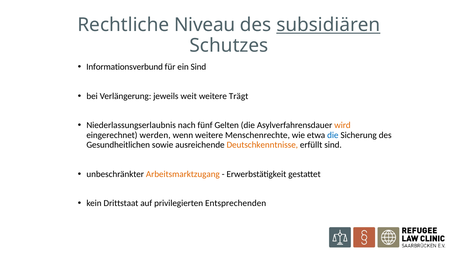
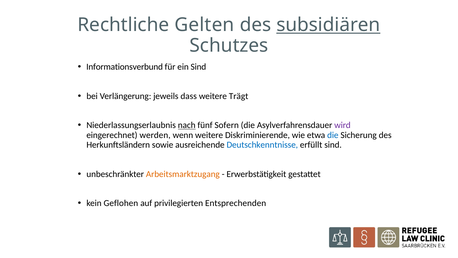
Niveau: Niveau -> Gelten
weit: weit -> dass
nach underline: none -> present
Gelten: Gelten -> Sofern
wird colour: orange -> purple
Menschenrechte: Menschenrechte -> Diskriminierende
Gesundheitlichen: Gesundheitlichen -> Herkunftsländern
Deutschkenntnisse colour: orange -> blue
Drittstaat: Drittstaat -> Geflohen
